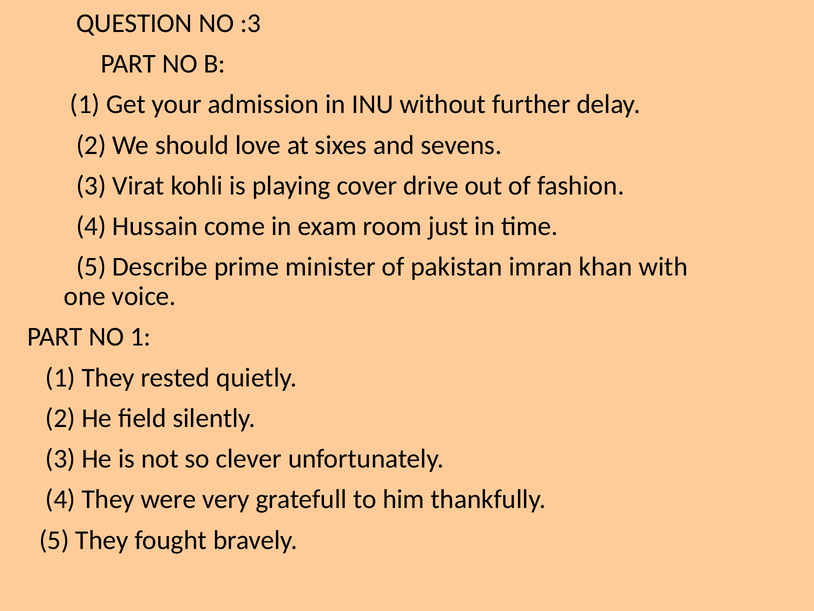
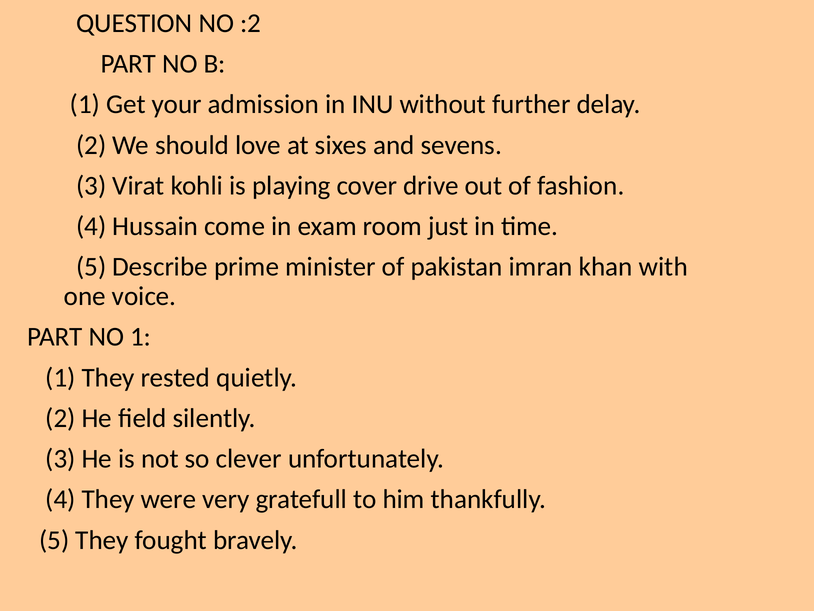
:3: :3 -> :2
